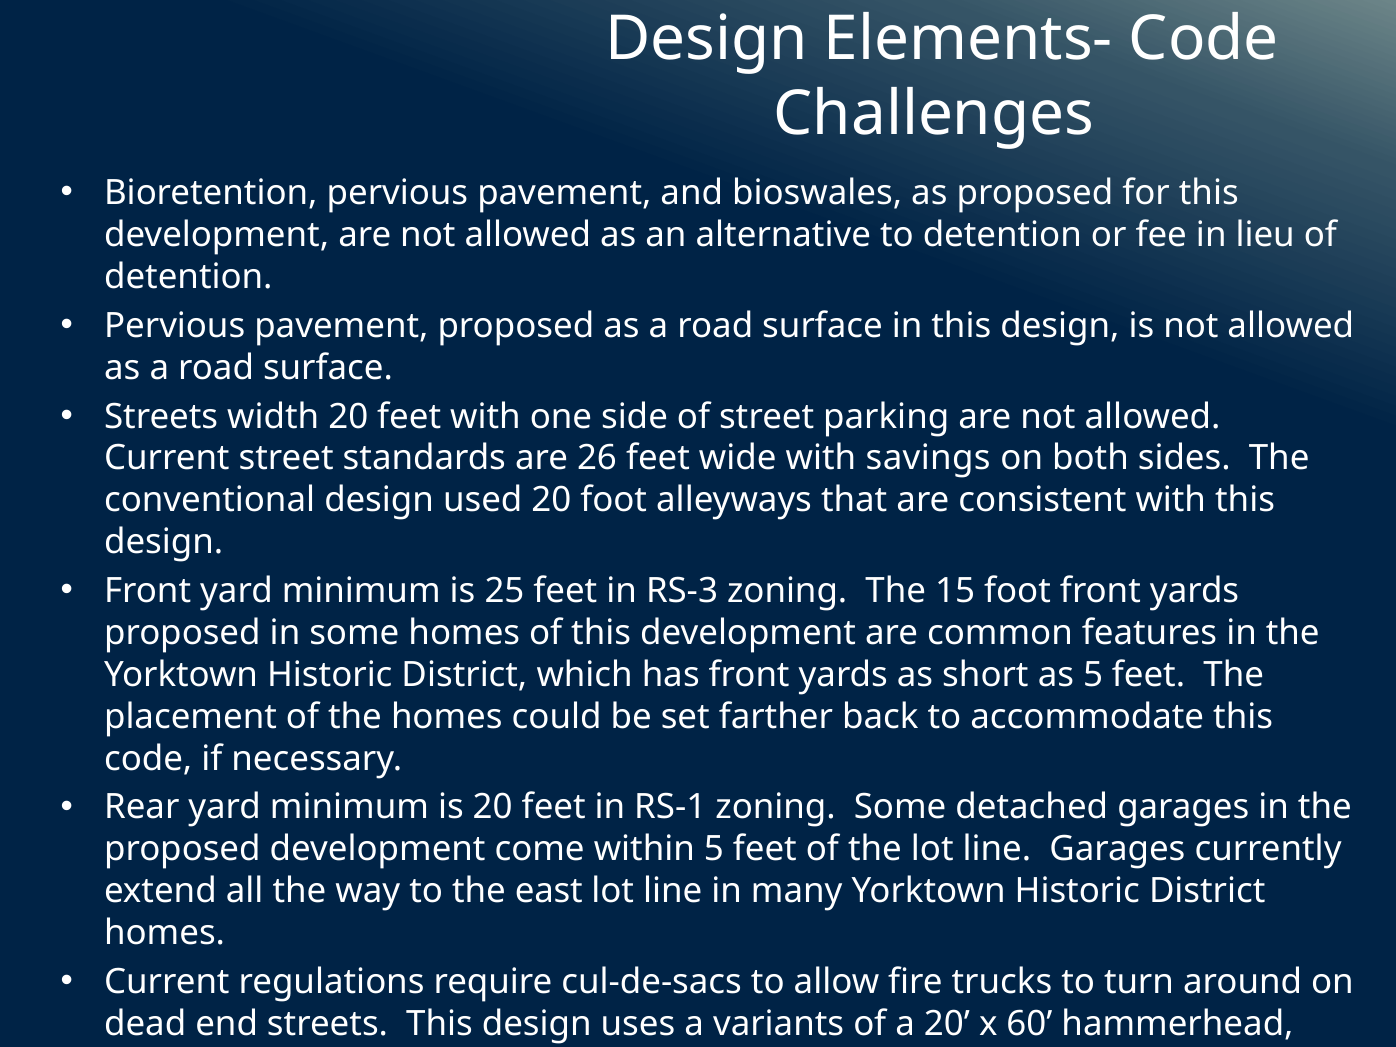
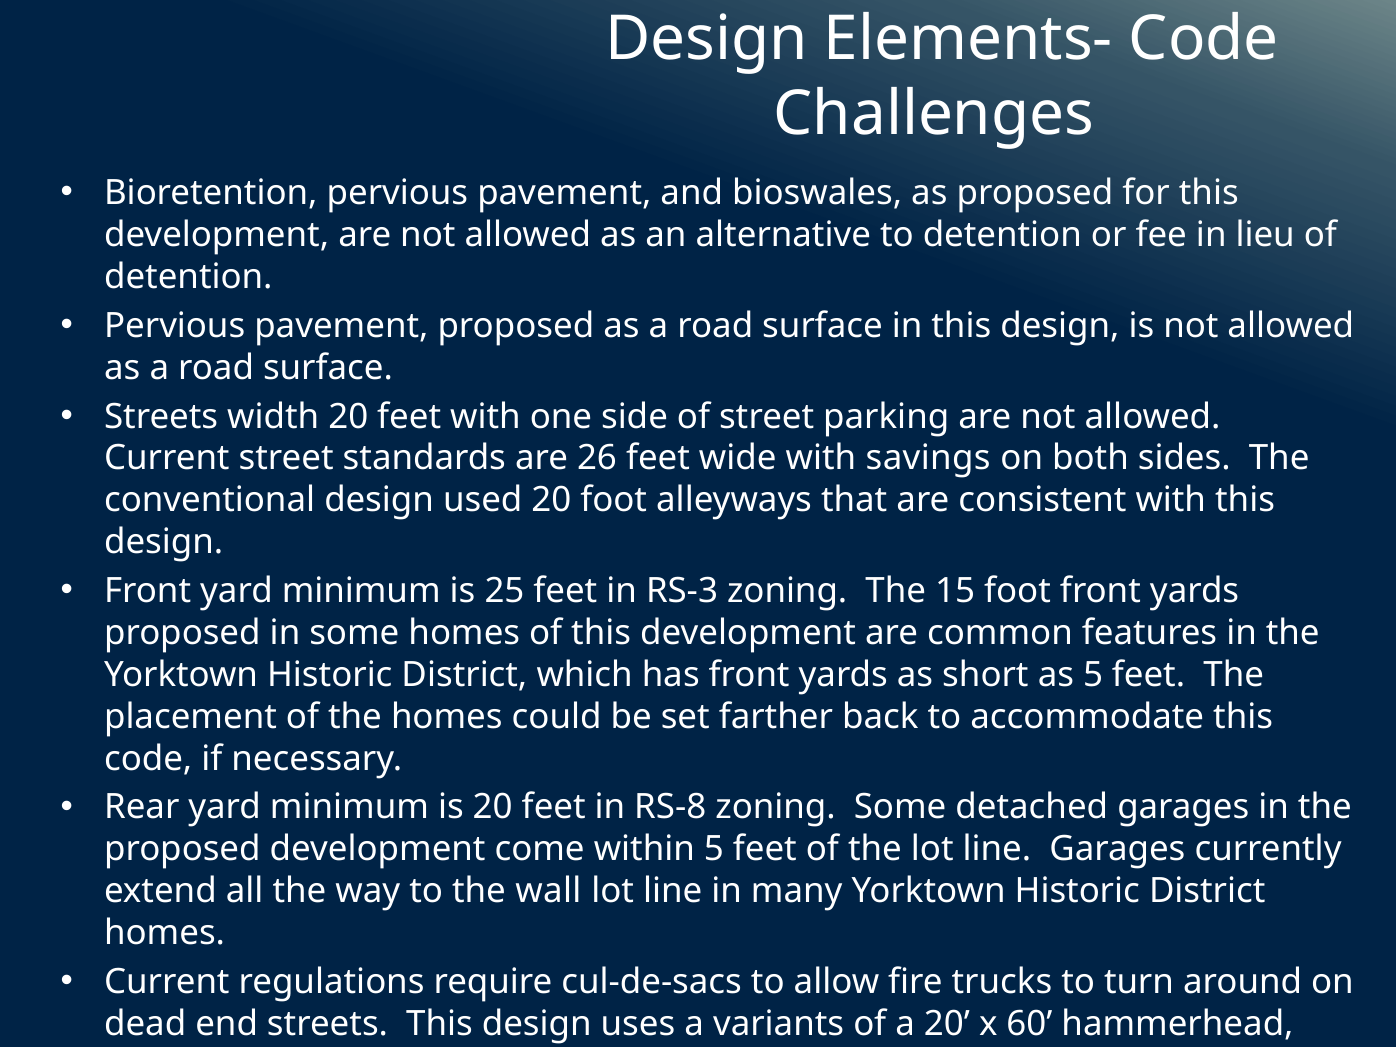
RS-1: RS-1 -> RS-8
east: east -> wall
